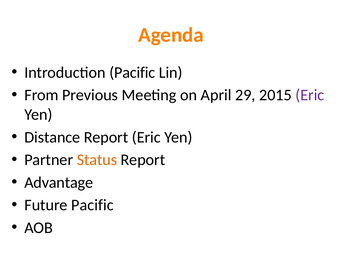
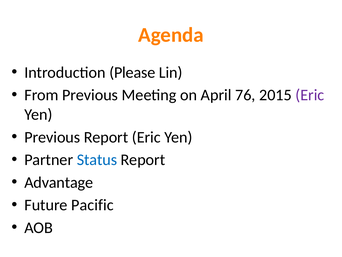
Introduction Pacific: Pacific -> Please
29: 29 -> 76
Distance at (52, 137): Distance -> Previous
Status colour: orange -> blue
